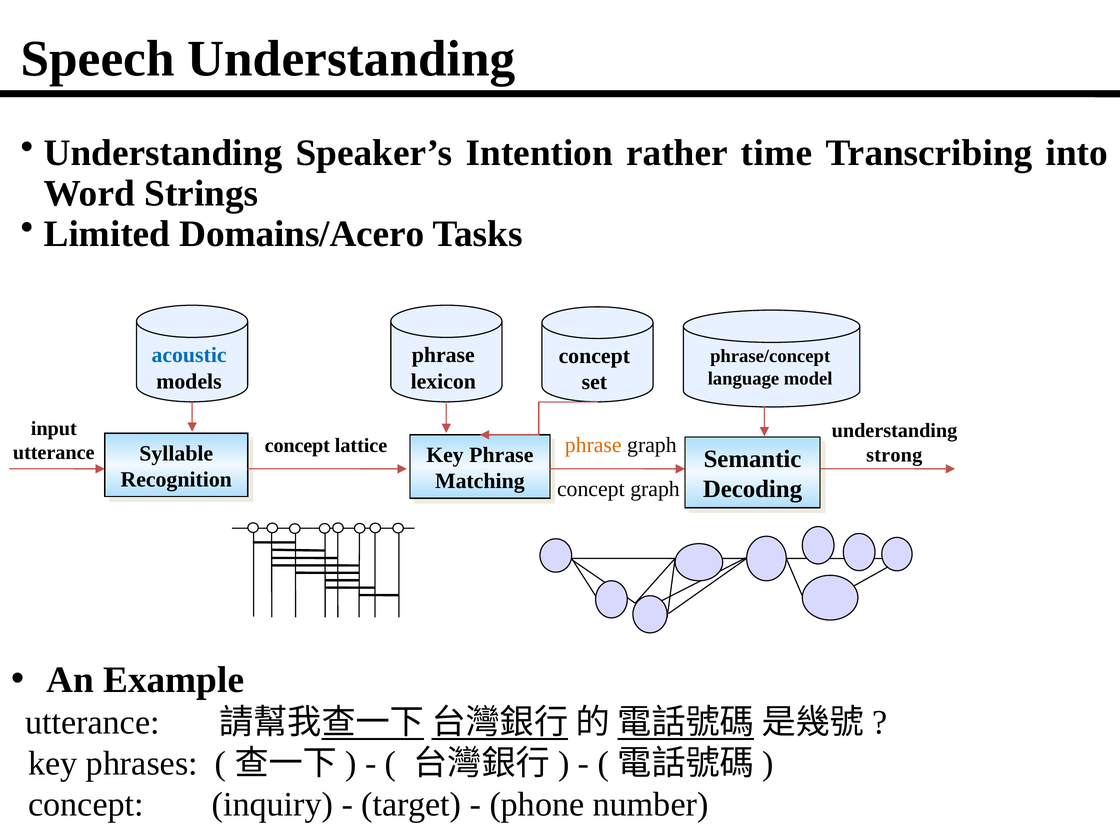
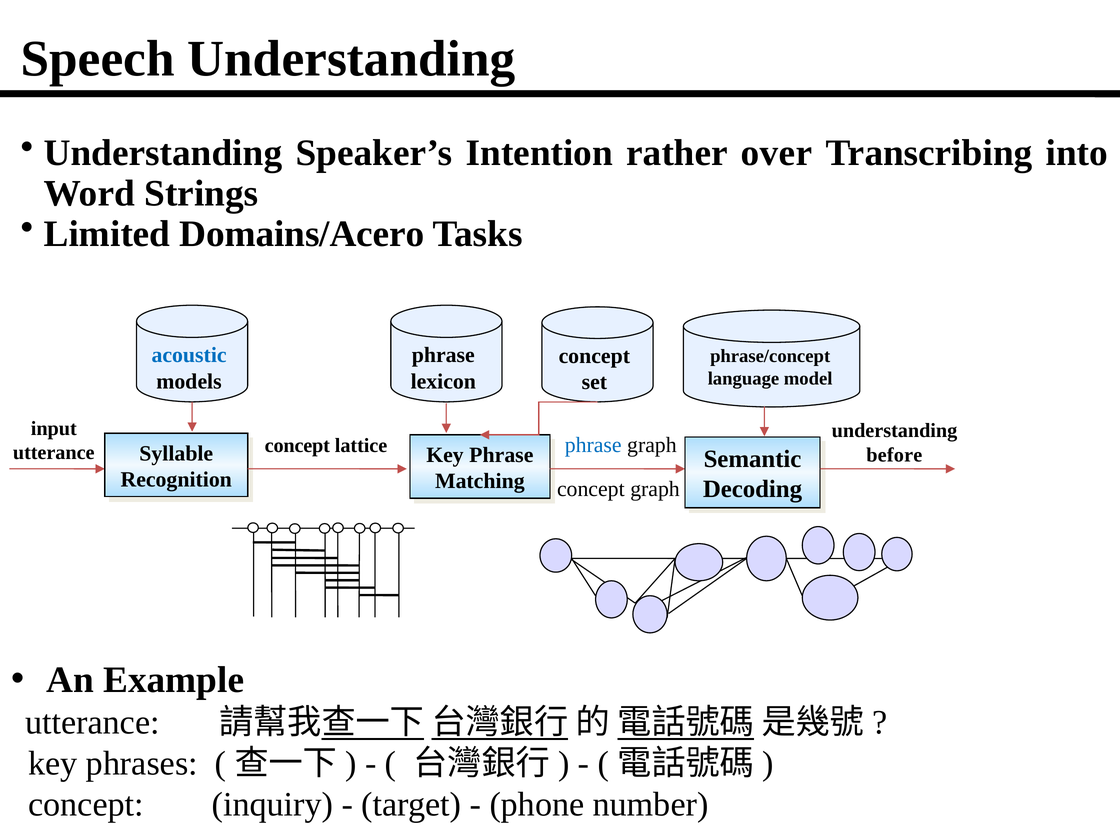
time: time -> over
phrase at (593, 445) colour: orange -> blue
strong: strong -> before
